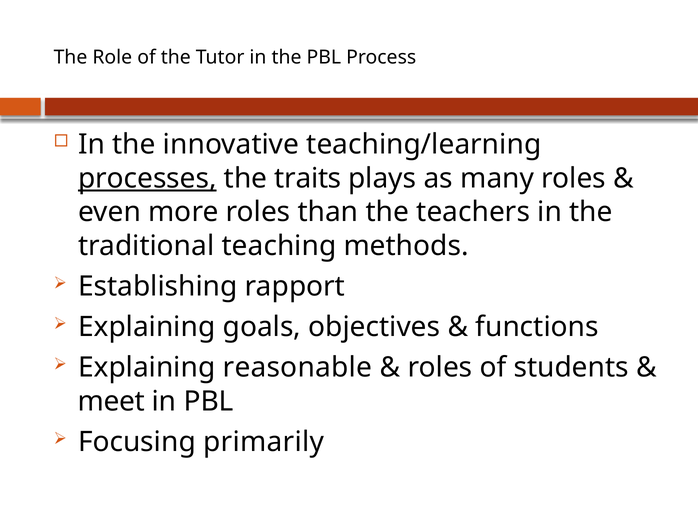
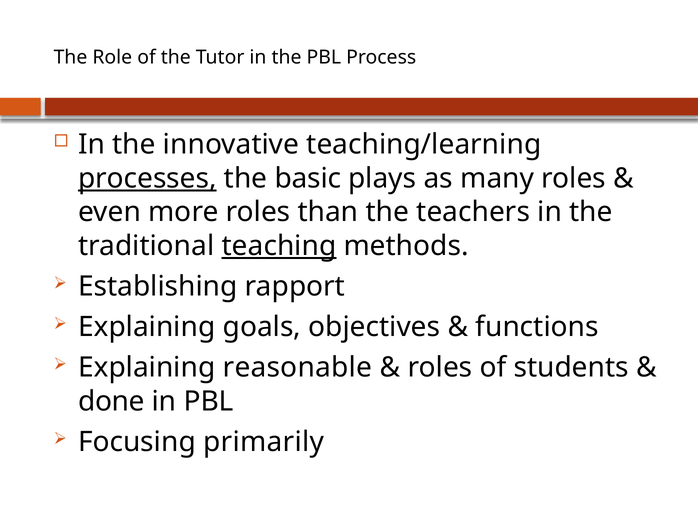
traits: traits -> basic
teaching underline: none -> present
meet: meet -> done
